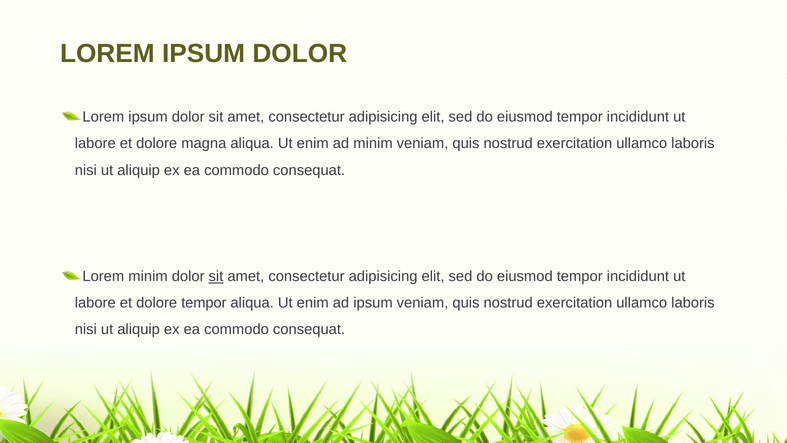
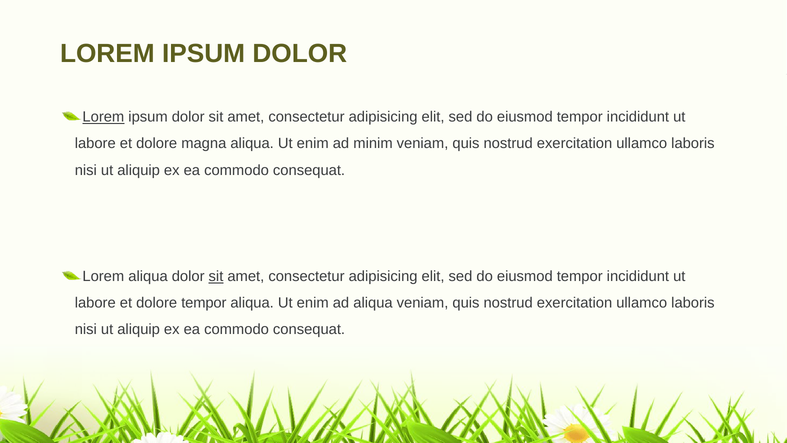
Lorem at (103, 117) underline: none -> present
Lorem minim: minim -> aliqua
ad ipsum: ipsum -> aliqua
